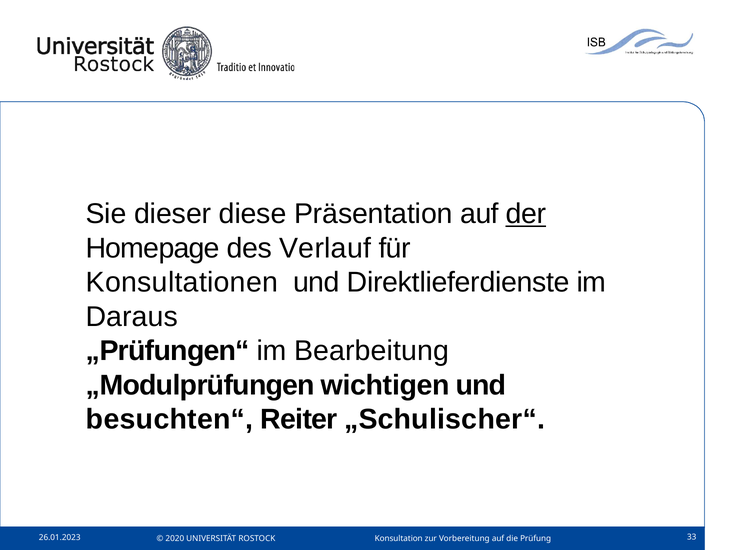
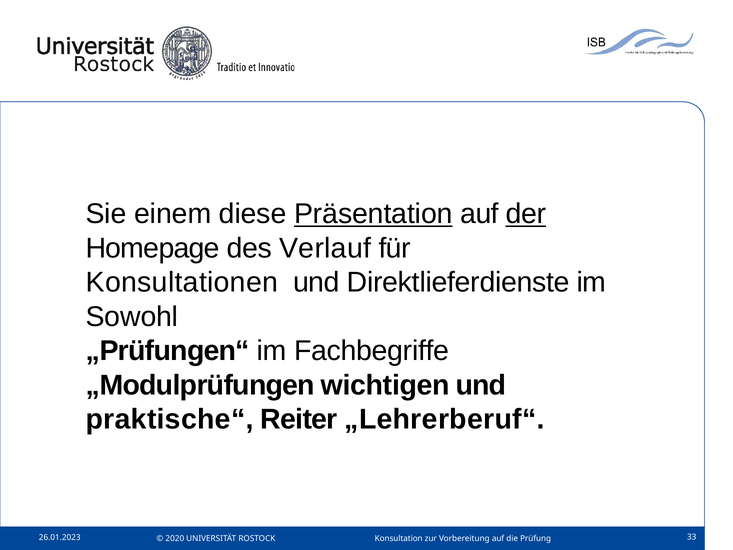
dieser: dieser -> einem
Präsentation underline: none -> present
Daraus: Daraus -> Sowohl
Bearbeitung: Bearbeitung -> Fachbegriffe
besuchten“: besuchten“ -> praktische“
„Schulischer“: „Schulischer“ -> „Lehrerberuf“
